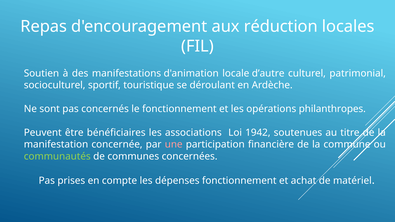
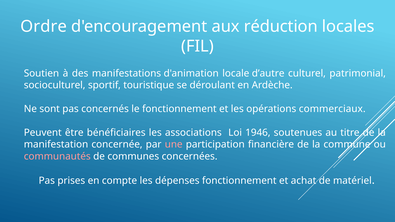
Repas: Repas -> Ordre
philanthropes: philanthropes -> commerciaux
1942: 1942 -> 1946
communautés colour: light green -> pink
